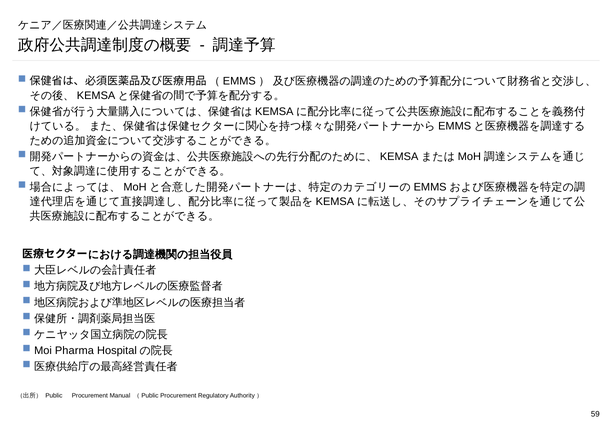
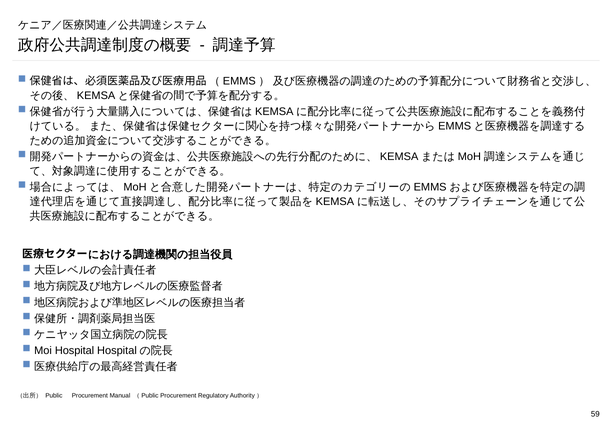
Moi Pharma: Pharma -> Hospital
